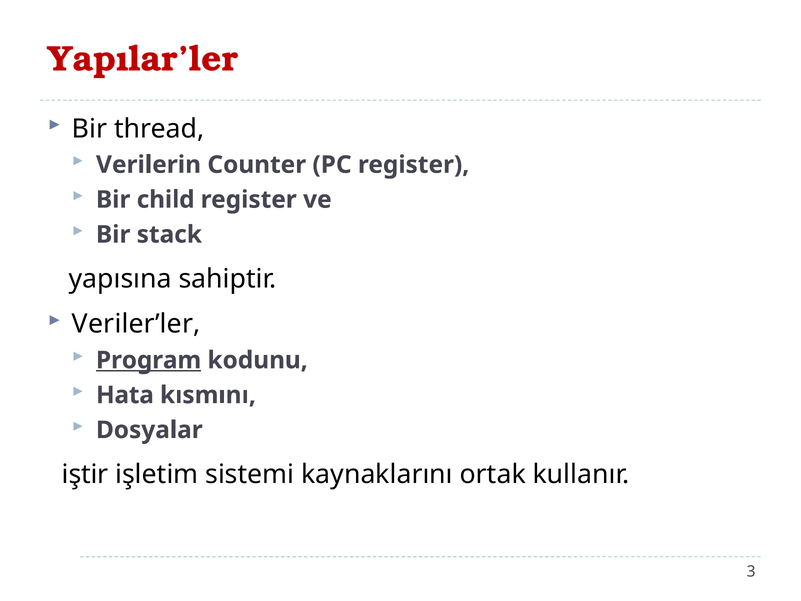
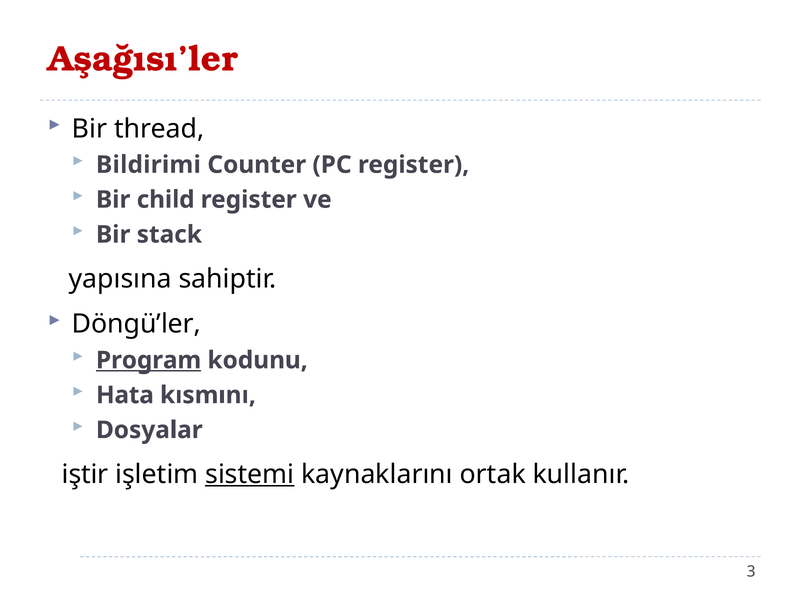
Yapılar’ler: Yapılar’ler -> Aşağısı’ler
Verilerin: Verilerin -> Bildirimi
Veriler’ler: Veriler’ler -> Döngü’ler
sistemi underline: none -> present
